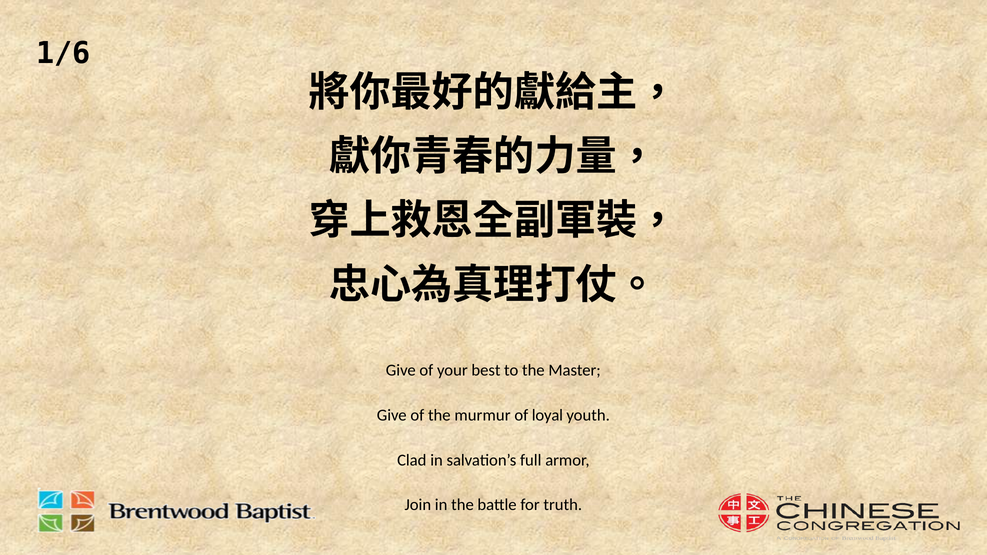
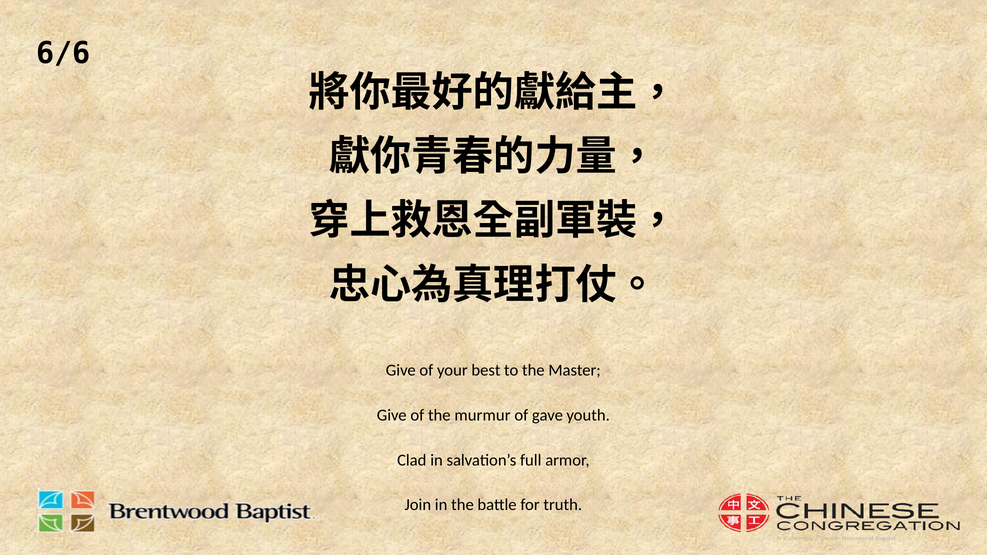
1/6: 1/6 -> 6/6
loyal: loyal -> gave
